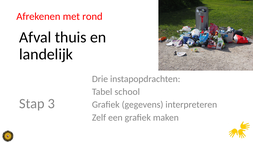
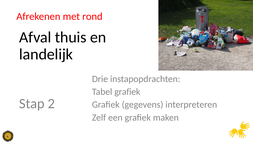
Tabel school: school -> grafiek
3: 3 -> 2
